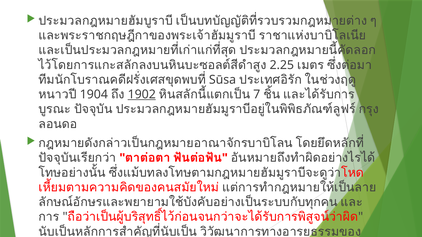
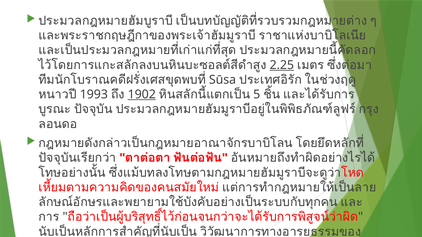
2.25 underline: none -> present
1904: 1904 -> 1993
7: 7 -> 5
